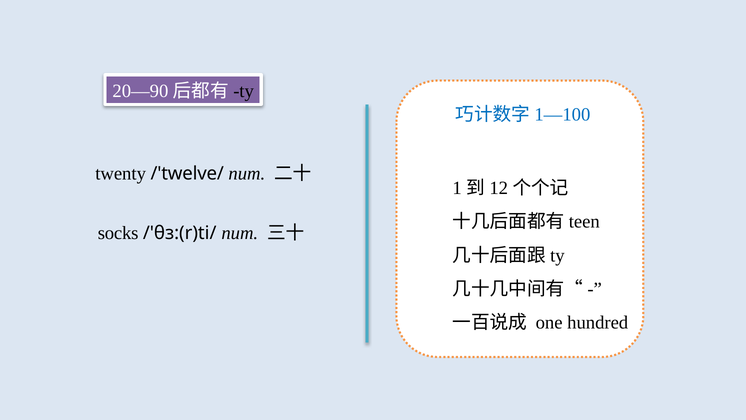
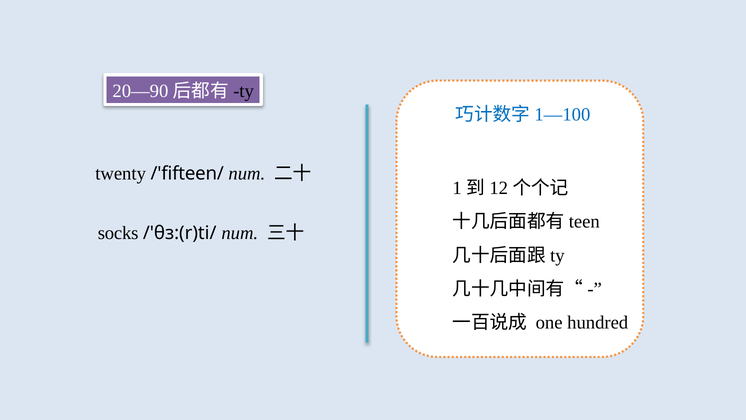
/'twelve/: /'twelve/ -> /'fifteen/
